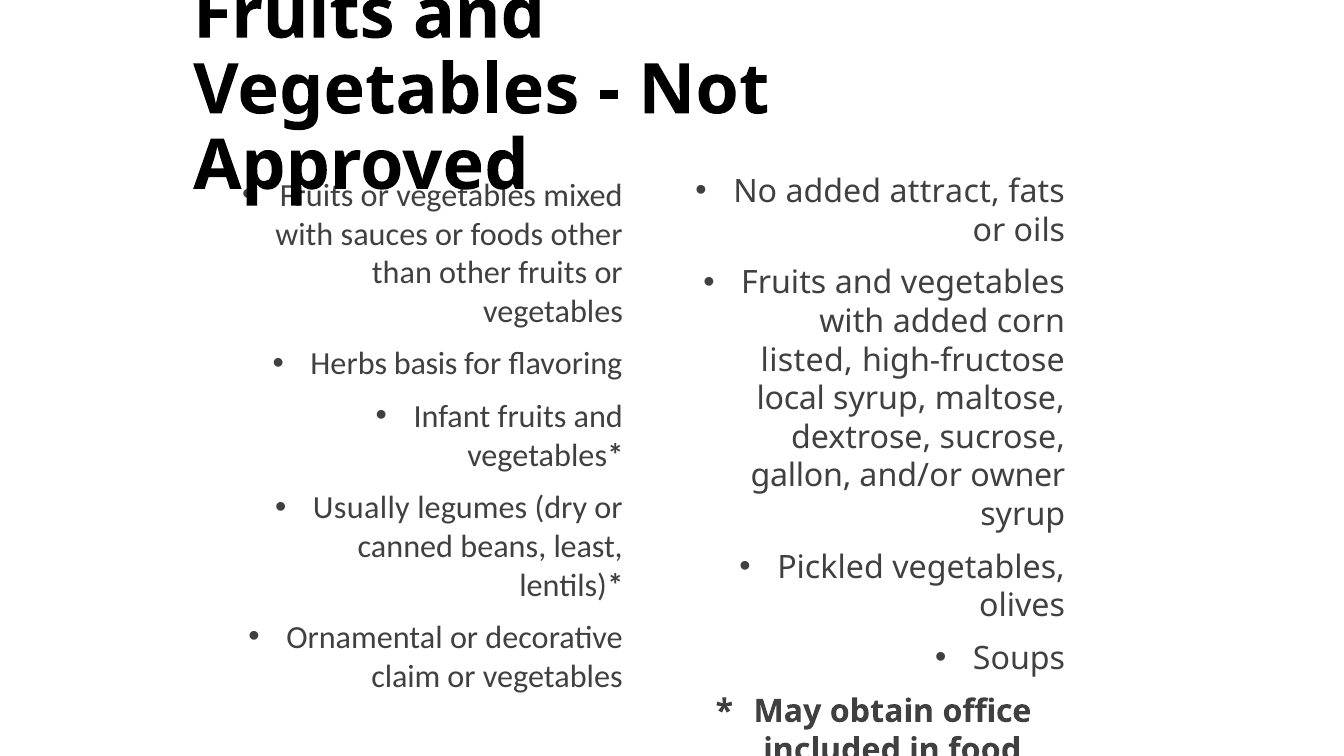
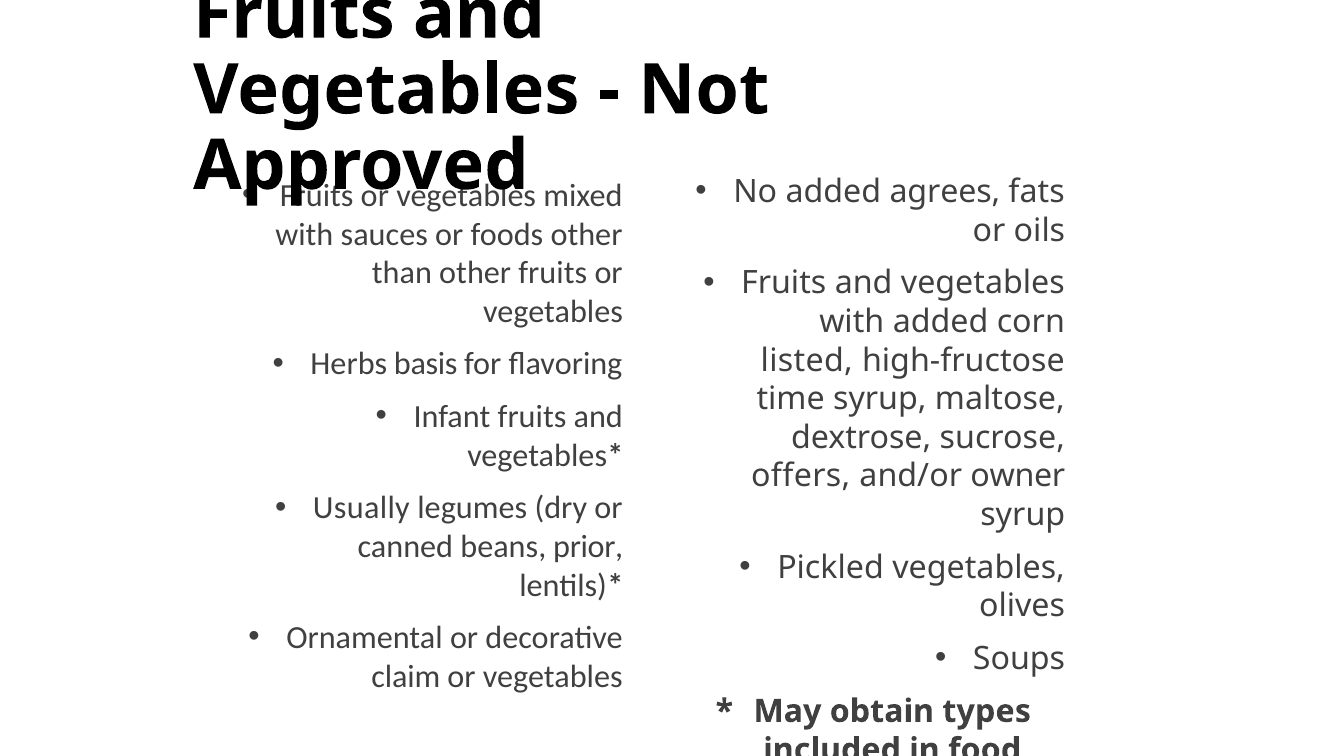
attract: attract -> agrees
local: local -> time
gallon: gallon -> offers
least: least -> prior
office: office -> types
